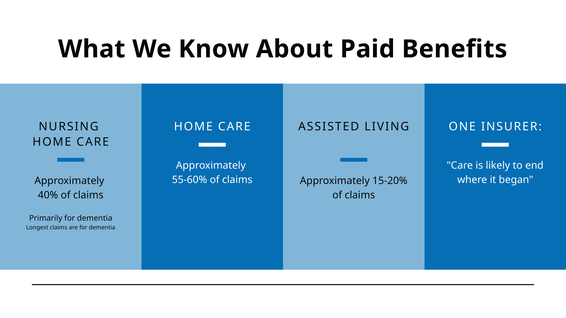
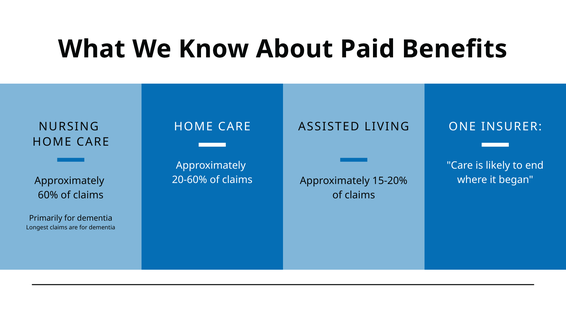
55-60%: 55-60% -> 20-60%
40%: 40% -> 60%
